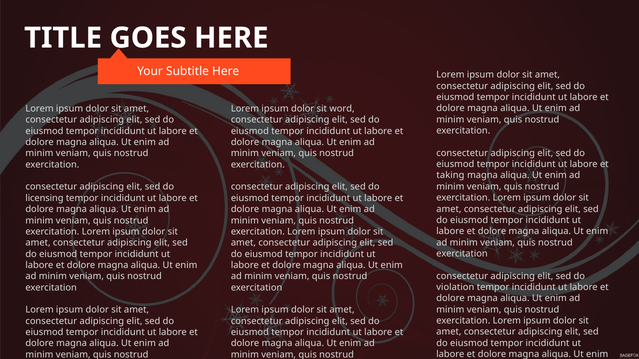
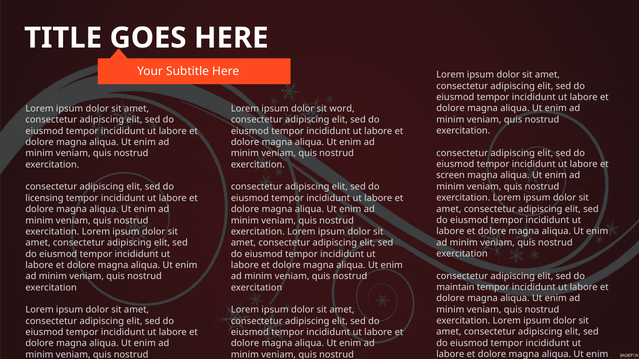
taking: taking -> screen
violation: violation -> maintain
